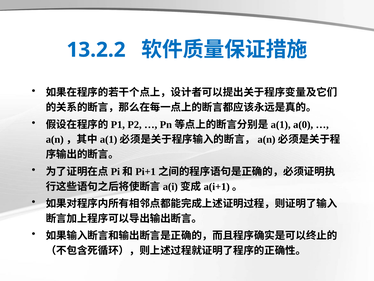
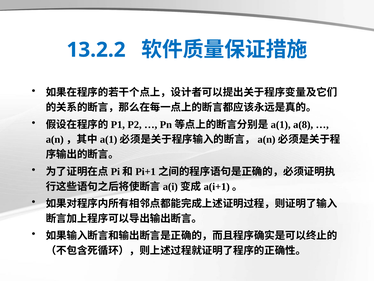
a(0: a(0 -> a(8
